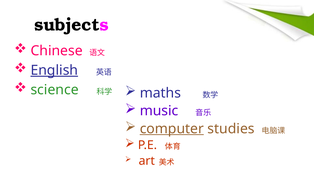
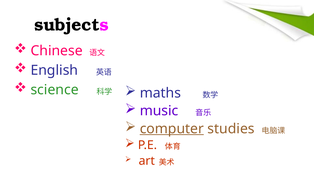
English underline: present -> none
